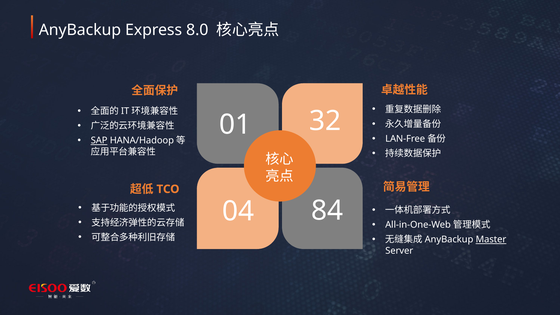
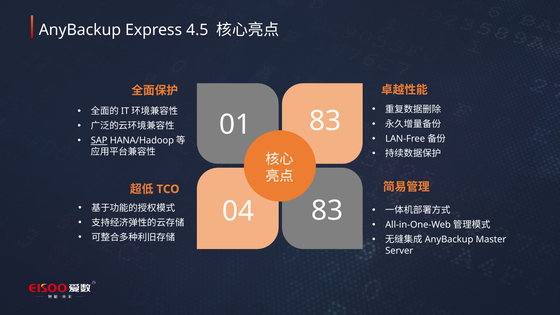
8.0: 8.0 -> 4.5
32 at (325, 121): 32 -> 83
04 84: 84 -> 83
Master underline: present -> none
